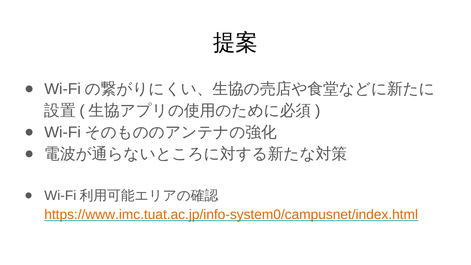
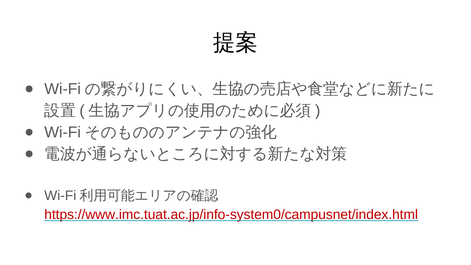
https://www.imc.tuat.ac.jp/info-system0/campusnet/index.html colour: orange -> red
